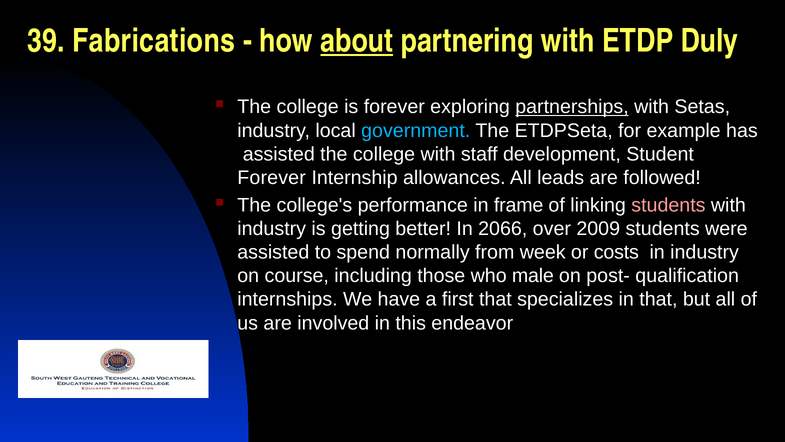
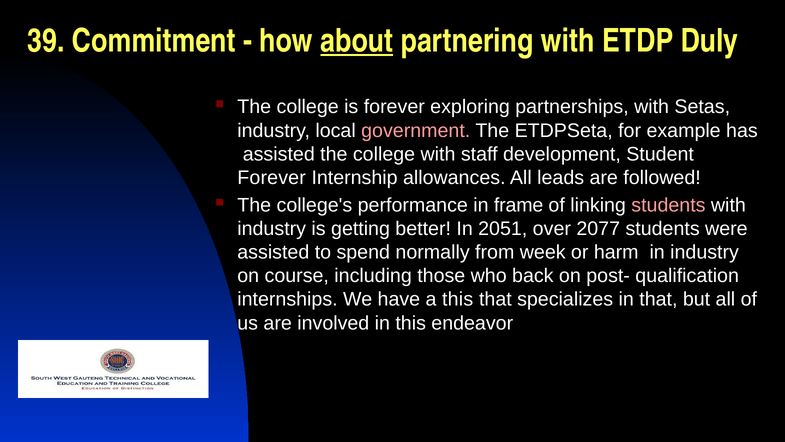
Fabrications: Fabrications -> Commitment
partnerships underline: present -> none
government colour: light blue -> pink
2066: 2066 -> 2051
2009: 2009 -> 2077
costs: costs -> harm
male: male -> back
a first: first -> this
